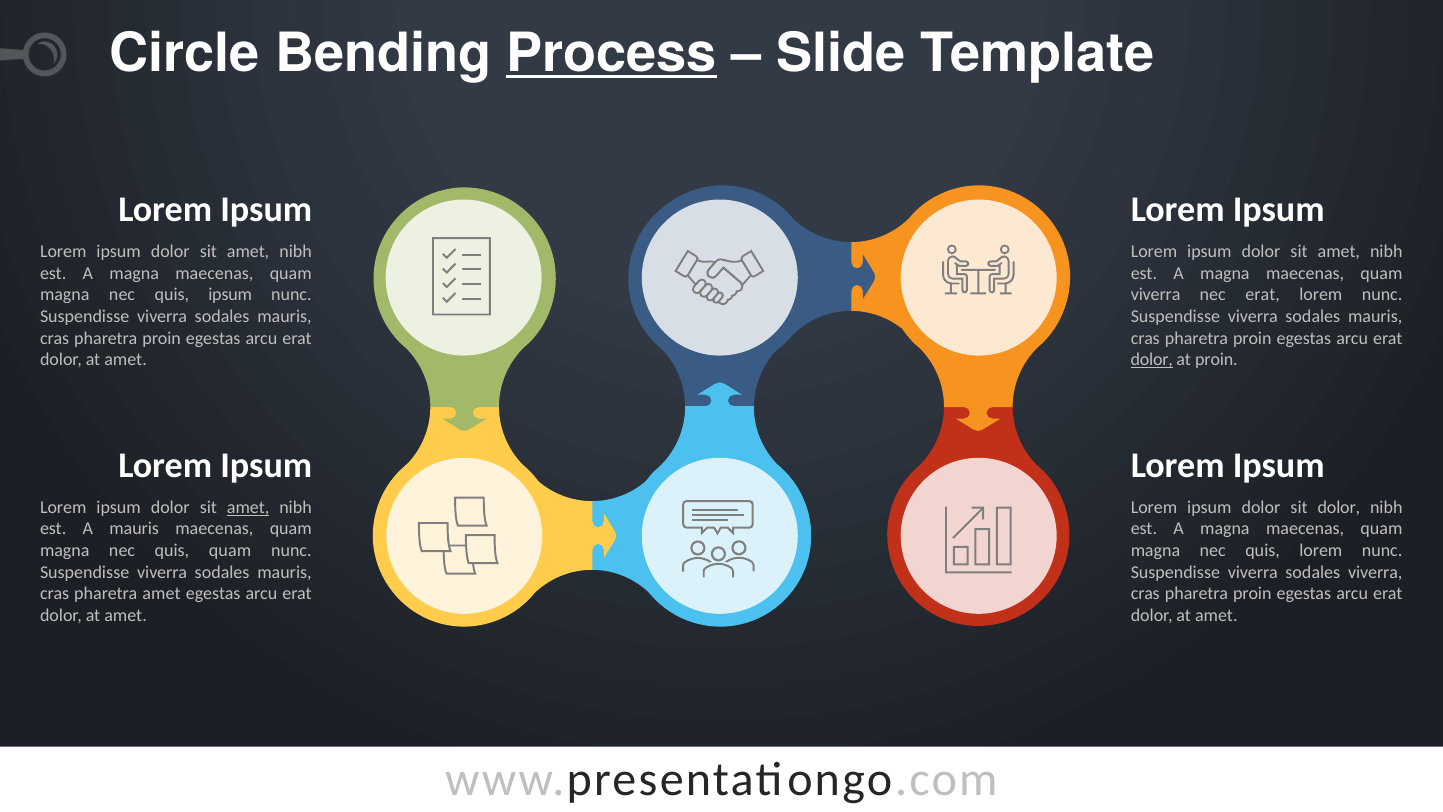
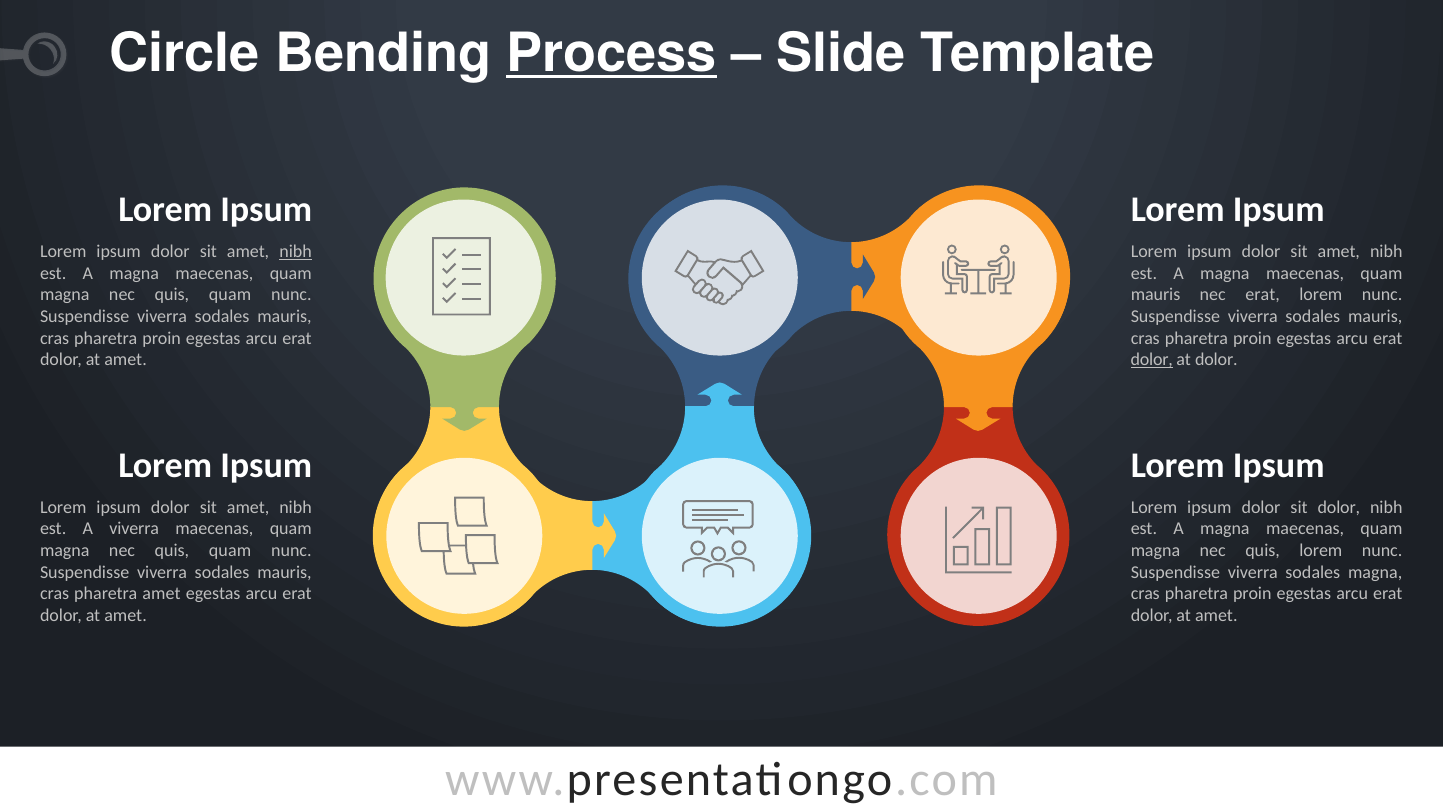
nibh at (296, 252) underline: none -> present
ipsum at (230, 295): ipsum -> quam
viverra at (1156, 295): viverra -> mauris
at proin: proin -> dolor
amet at (248, 507) underline: present -> none
A mauris: mauris -> viverra
sodales viverra: viverra -> magna
